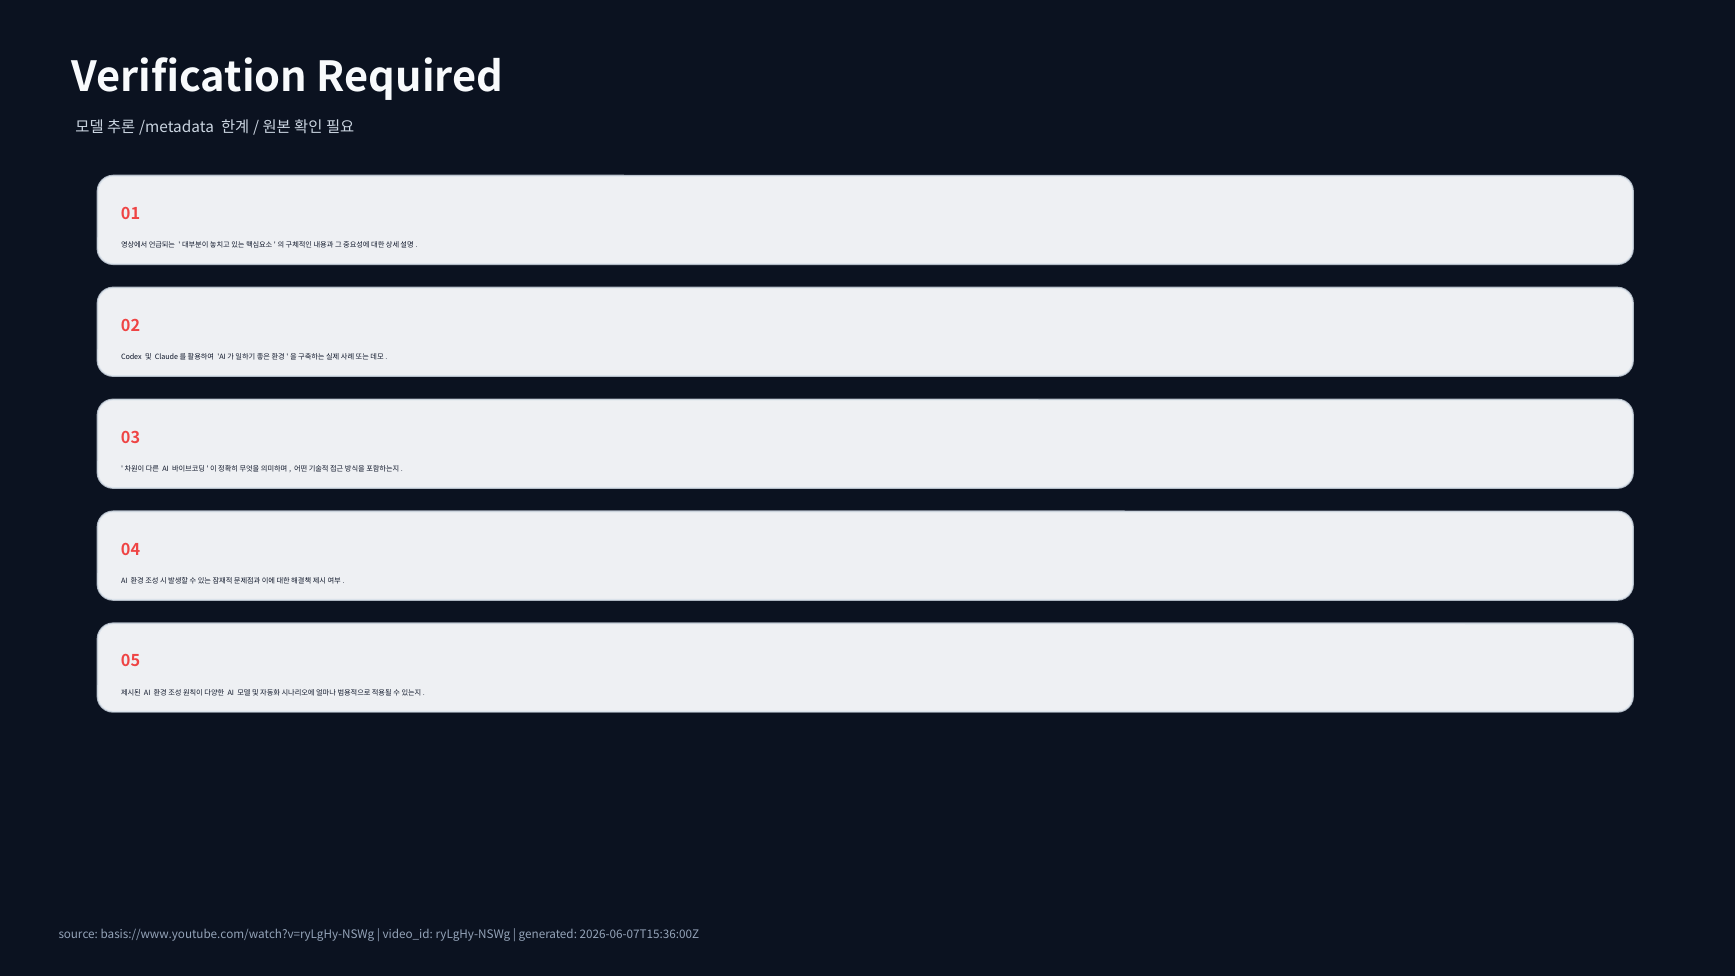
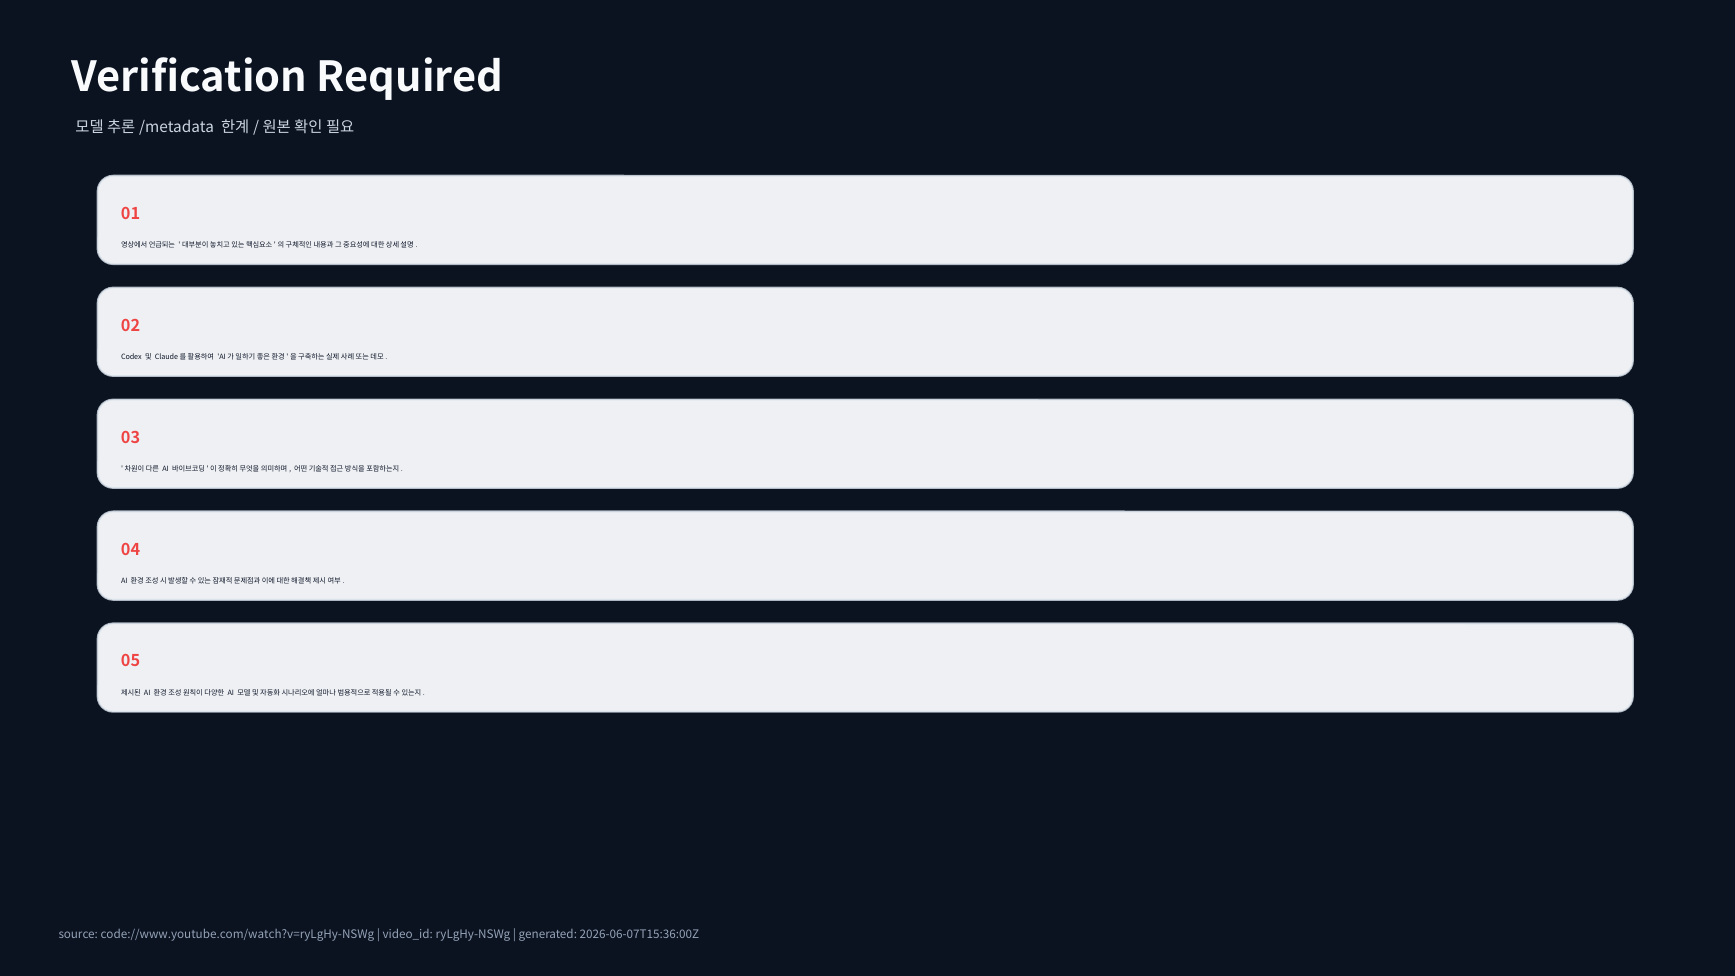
basis://www.youtube.com/watch?v=ryLgHy-NSWg: basis://www.youtube.com/watch?v=ryLgHy-NSWg -> code://www.youtube.com/watch?v=ryLgHy-NSWg
